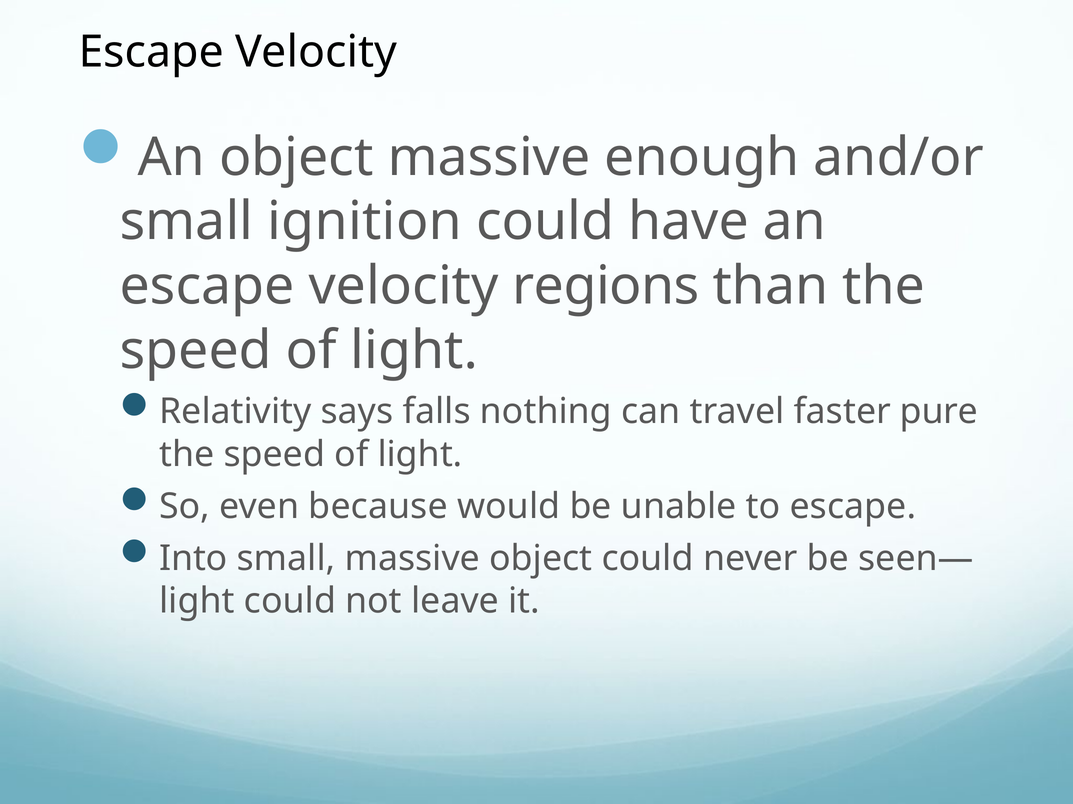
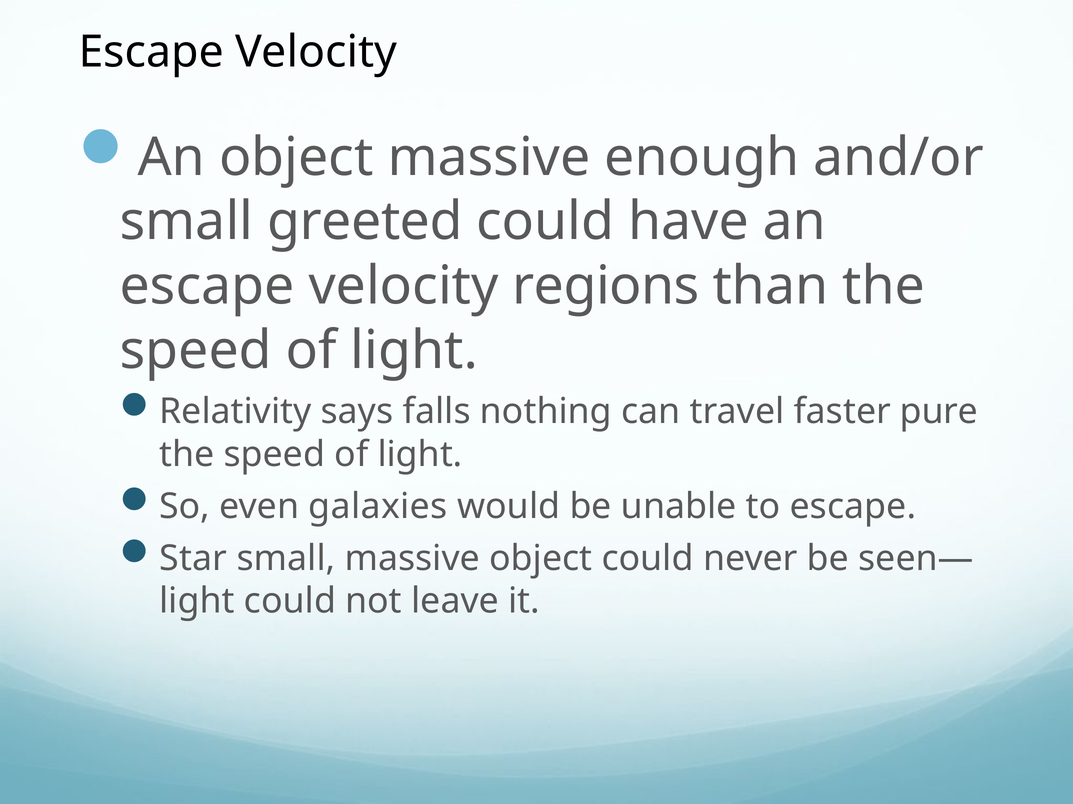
ignition: ignition -> greeted
because: because -> galaxies
Into: Into -> Star
